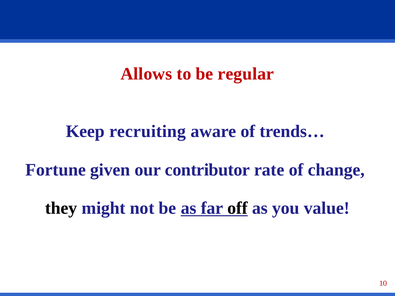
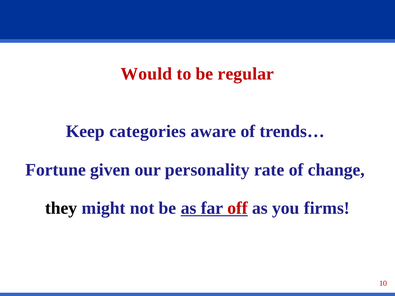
Allows: Allows -> Would
recruiting: recruiting -> categories
contributor: contributor -> personality
off colour: black -> red
value: value -> firms
